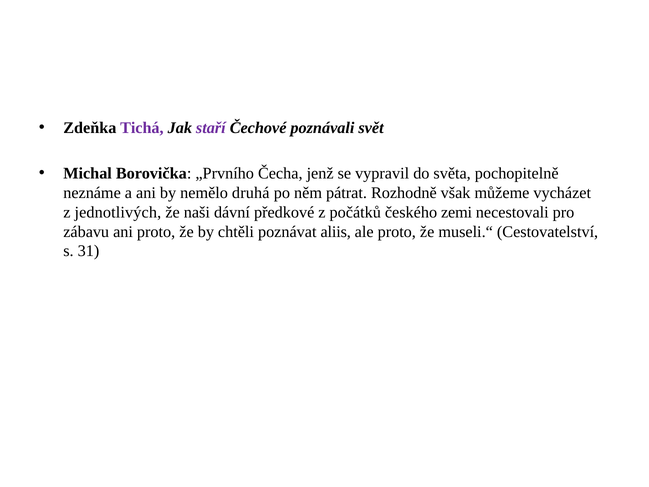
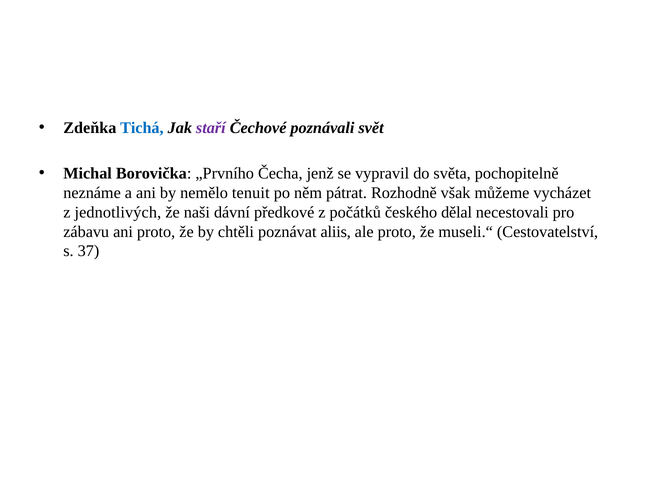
Tichá colour: purple -> blue
druhá: druhá -> tenuit
zemi: zemi -> dělal
31: 31 -> 37
